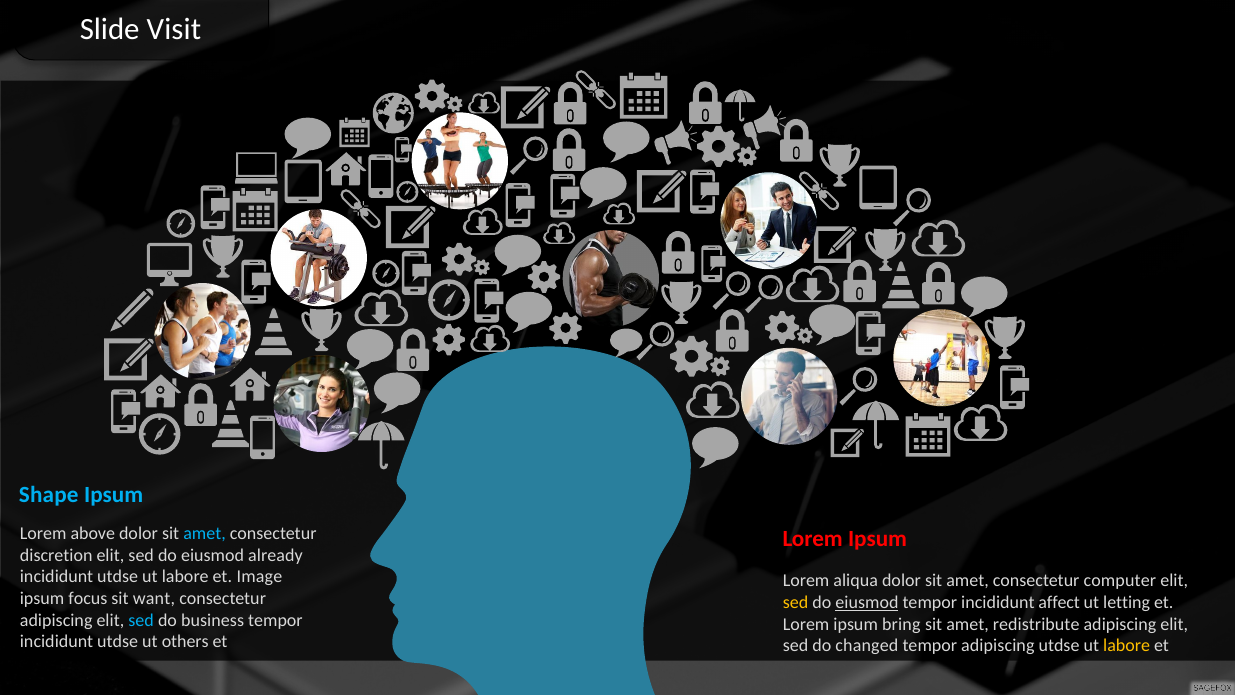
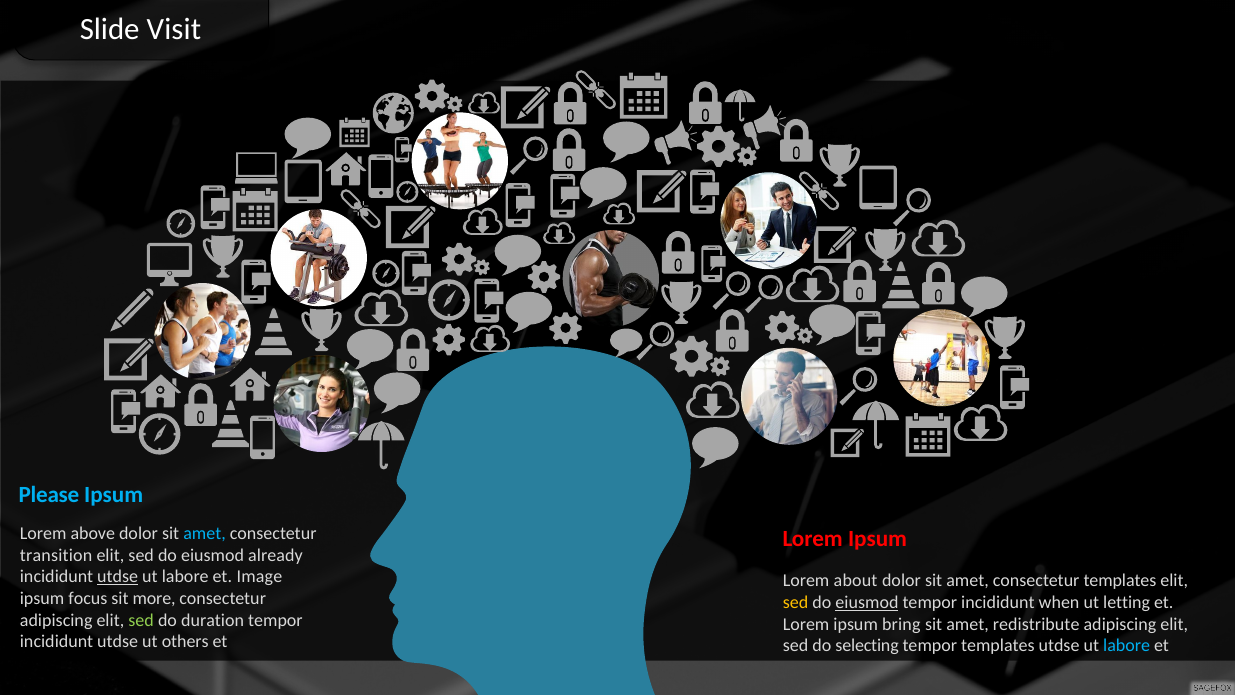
Shape: Shape -> Please
discretion: discretion -> transition
utdse at (118, 577) underline: none -> present
aliqua: aliqua -> about
consectetur computer: computer -> templates
want: want -> more
affect: affect -> when
sed at (141, 620) colour: light blue -> light green
business: business -> duration
changed: changed -> selecting
tempor adipiscing: adipiscing -> templates
labore at (1127, 645) colour: yellow -> light blue
